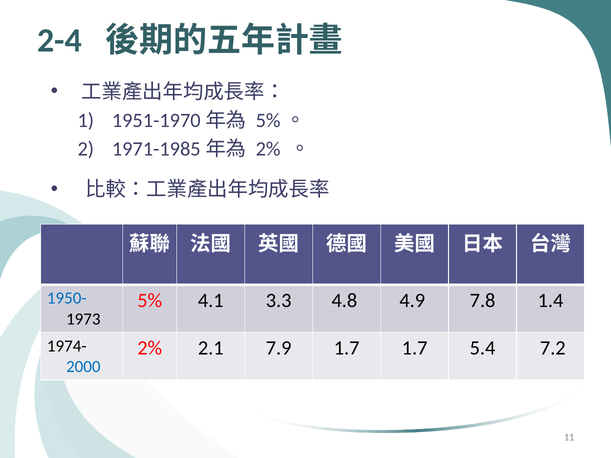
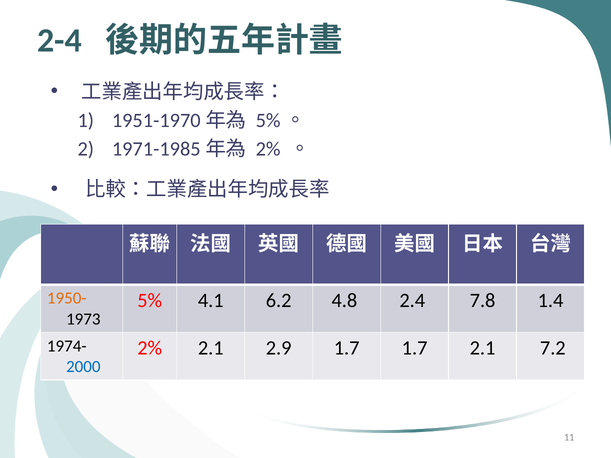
1950- colour: blue -> orange
3.3: 3.3 -> 6.2
4.9: 4.9 -> 2.4
7.9: 7.9 -> 2.9
1.7 5.4: 5.4 -> 2.1
